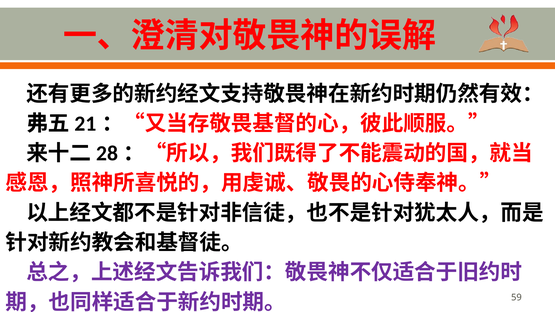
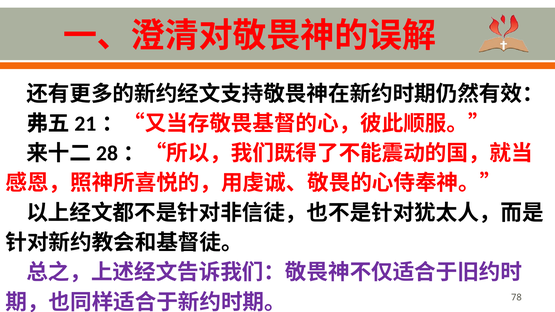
59: 59 -> 78
